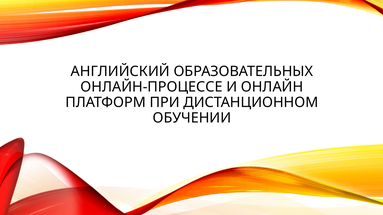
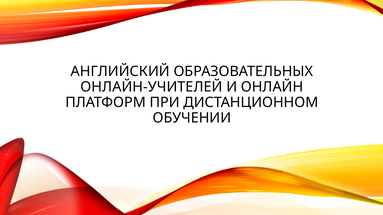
ОНЛАЙН-ПРОЦЕССЕ: ОНЛАЙН-ПРОЦЕССЕ -> ОНЛАЙН-УЧИТЕЛЕЙ
